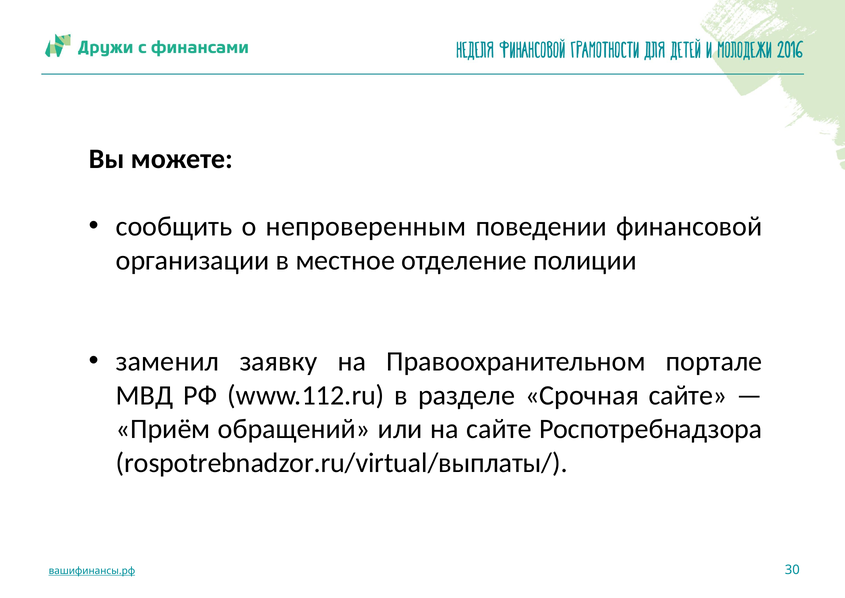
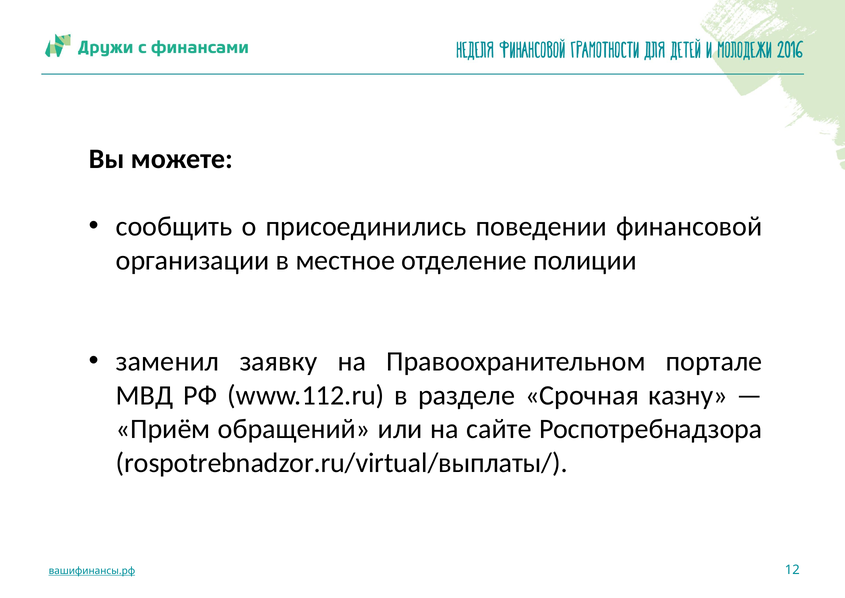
непроверенным: непроверенным -> присоединились
Срочная сайте: сайте -> казну
30: 30 -> 12
